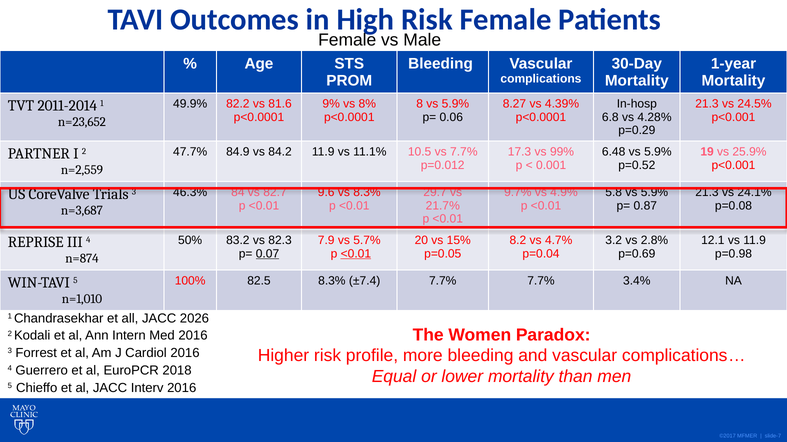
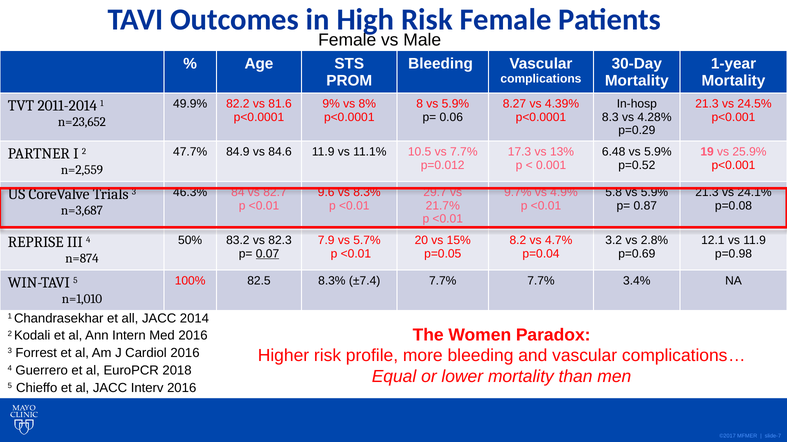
6.8: 6.8 -> 8.3
84.2: 84.2 -> 84.6
99%: 99% -> 13%
<0.01 at (356, 254) underline: present -> none
2026: 2026 -> 2014
